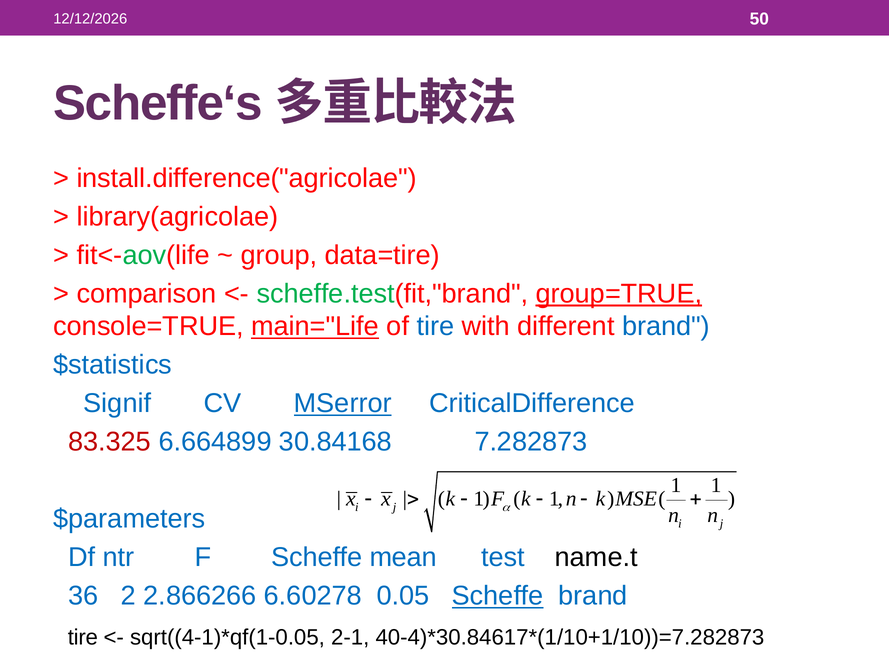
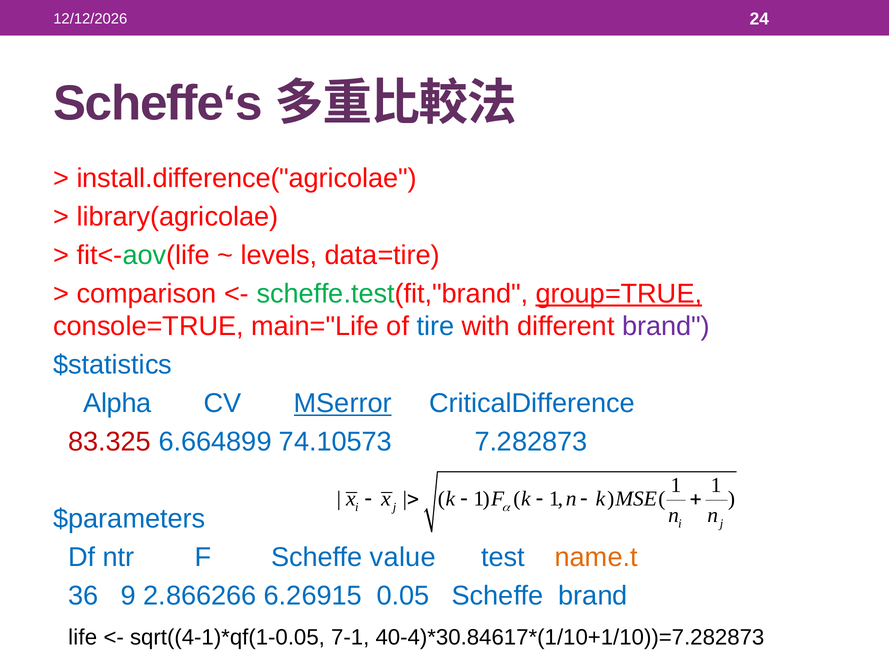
50: 50 -> 24
group: group -> levels
main="Life underline: present -> none
brand at (666, 326) colour: blue -> purple
Signif: Signif -> Alpha
30.84168: 30.84168 -> 74.10573
mean: mean -> value
name.t colour: black -> orange
2: 2 -> 9
6.60278: 6.60278 -> 6.26915
Scheffe at (498, 596) underline: present -> none
tire at (83, 637): tire -> life
2-1: 2-1 -> 7-1
